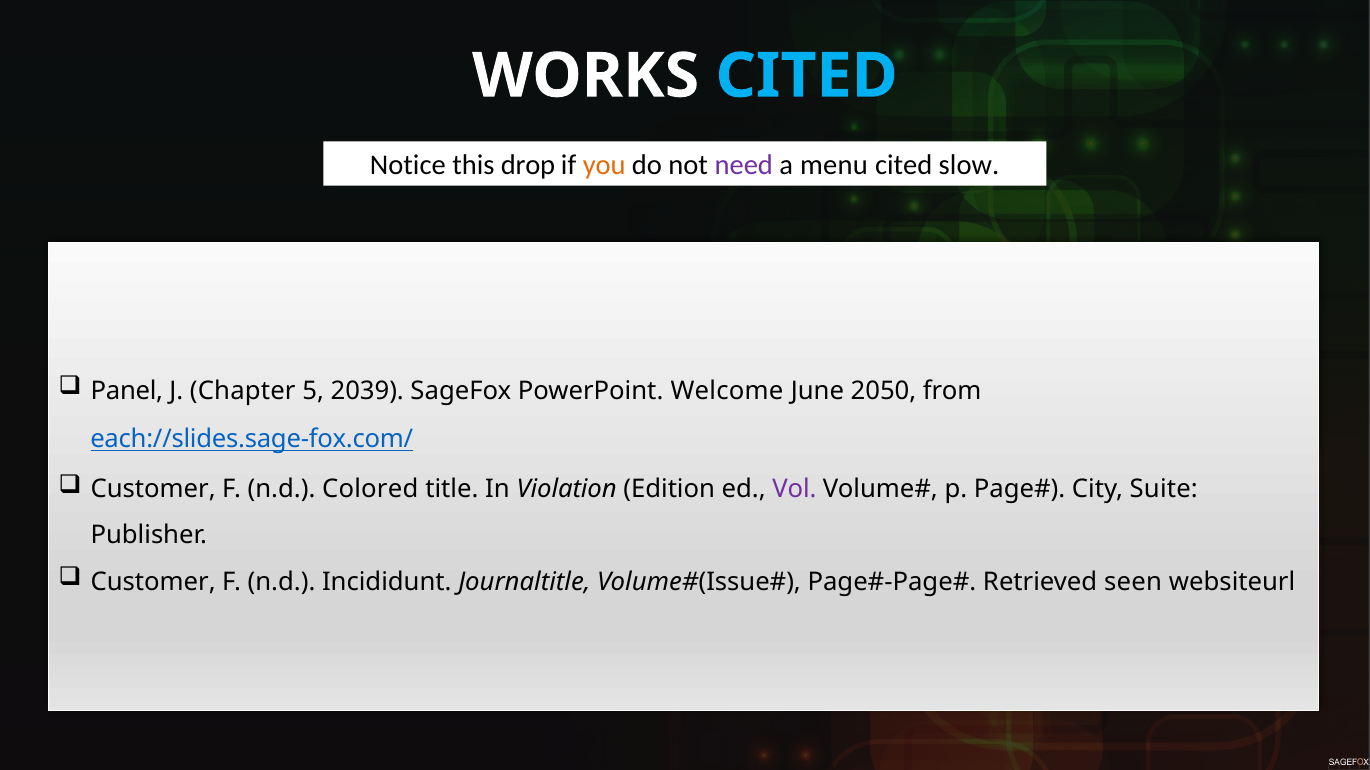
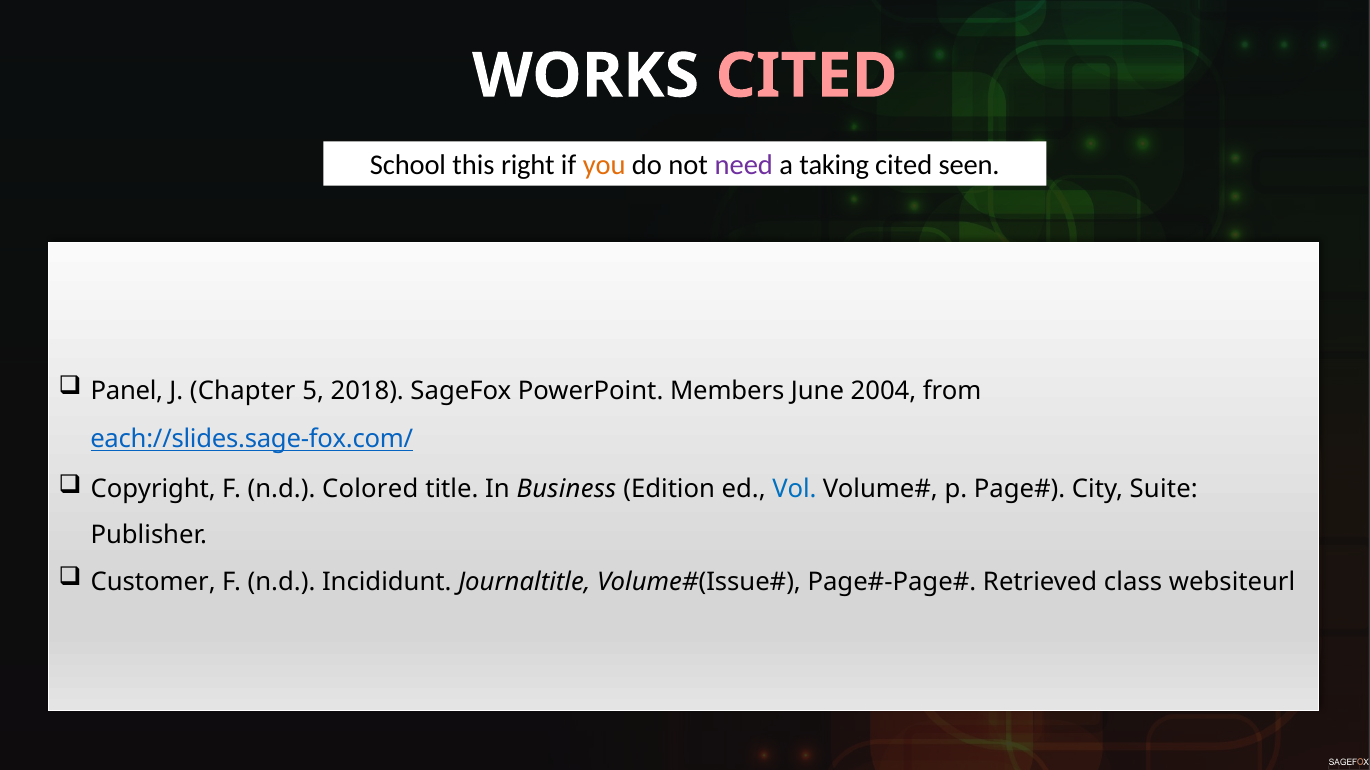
CITED at (807, 76) colour: light blue -> pink
Notice: Notice -> School
drop: drop -> right
menu: menu -> taking
slow: slow -> seen
2039: 2039 -> 2018
Welcome: Welcome -> Members
2050: 2050 -> 2004
Customer at (153, 490): Customer -> Copyright
Violation: Violation -> Business
Vol colour: purple -> blue
seen: seen -> class
